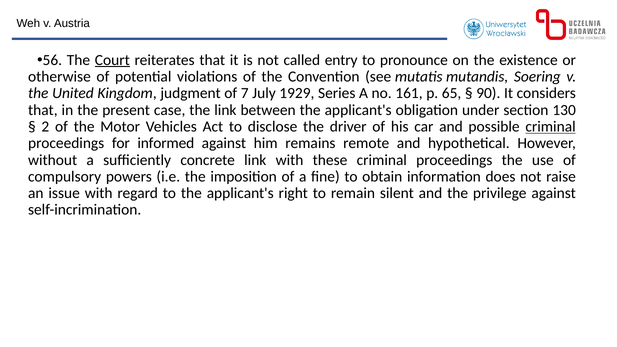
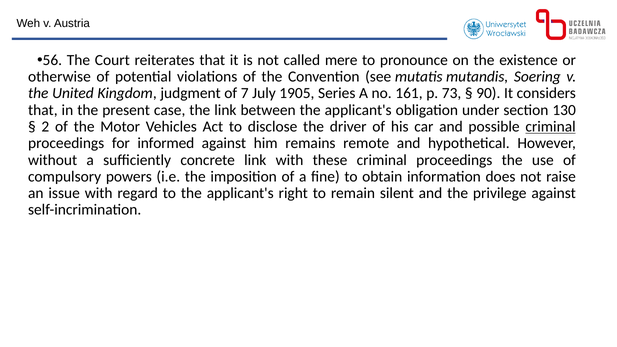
Court underline: present -> none
entry: entry -> mere
1929: 1929 -> 1905
65: 65 -> 73
